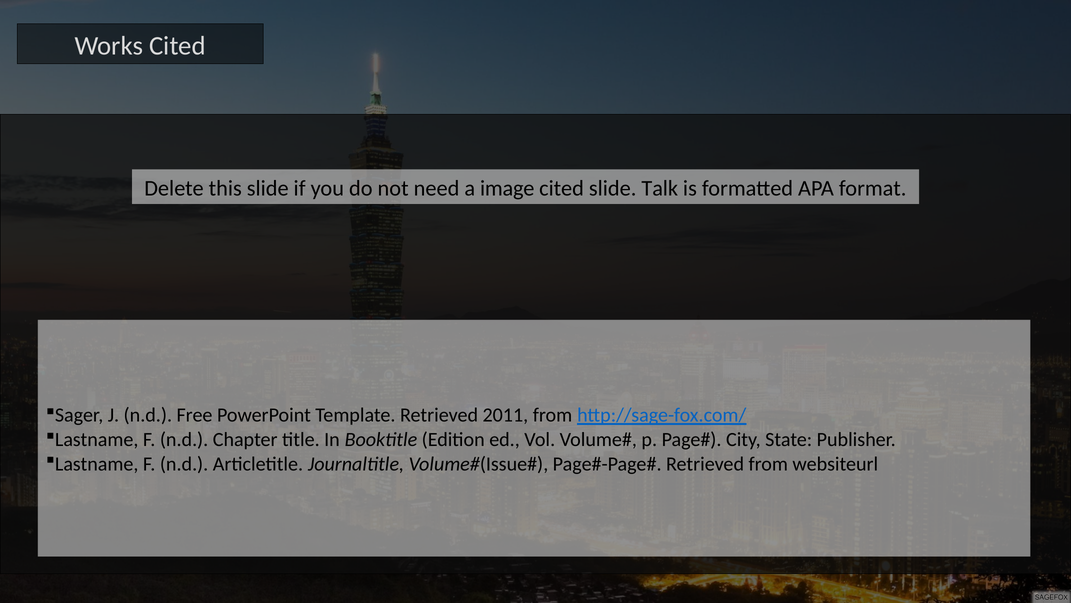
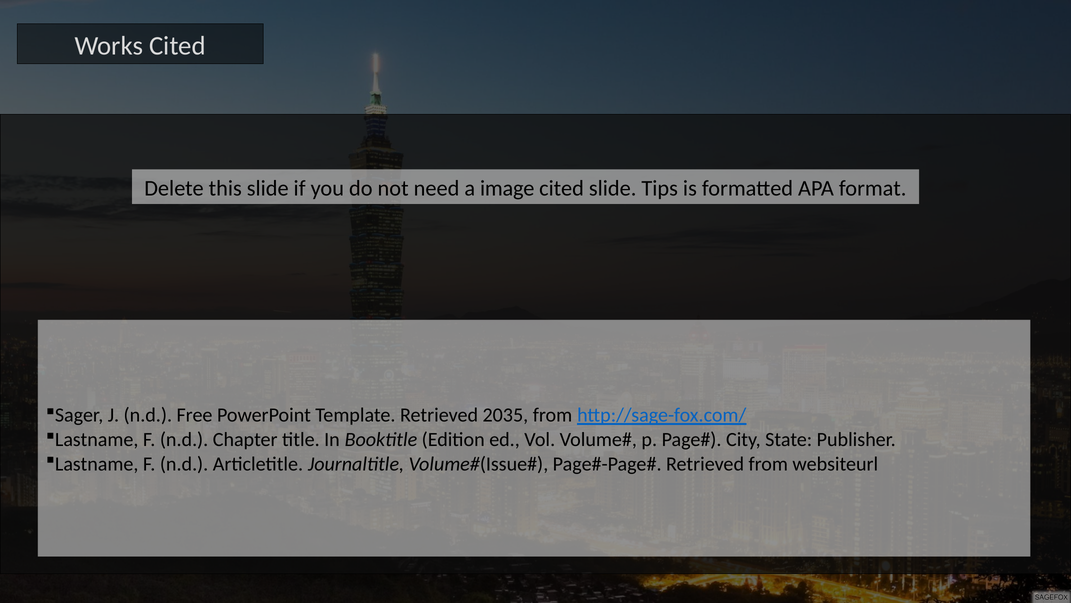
Talk: Talk -> Tips
2011: 2011 -> 2035
